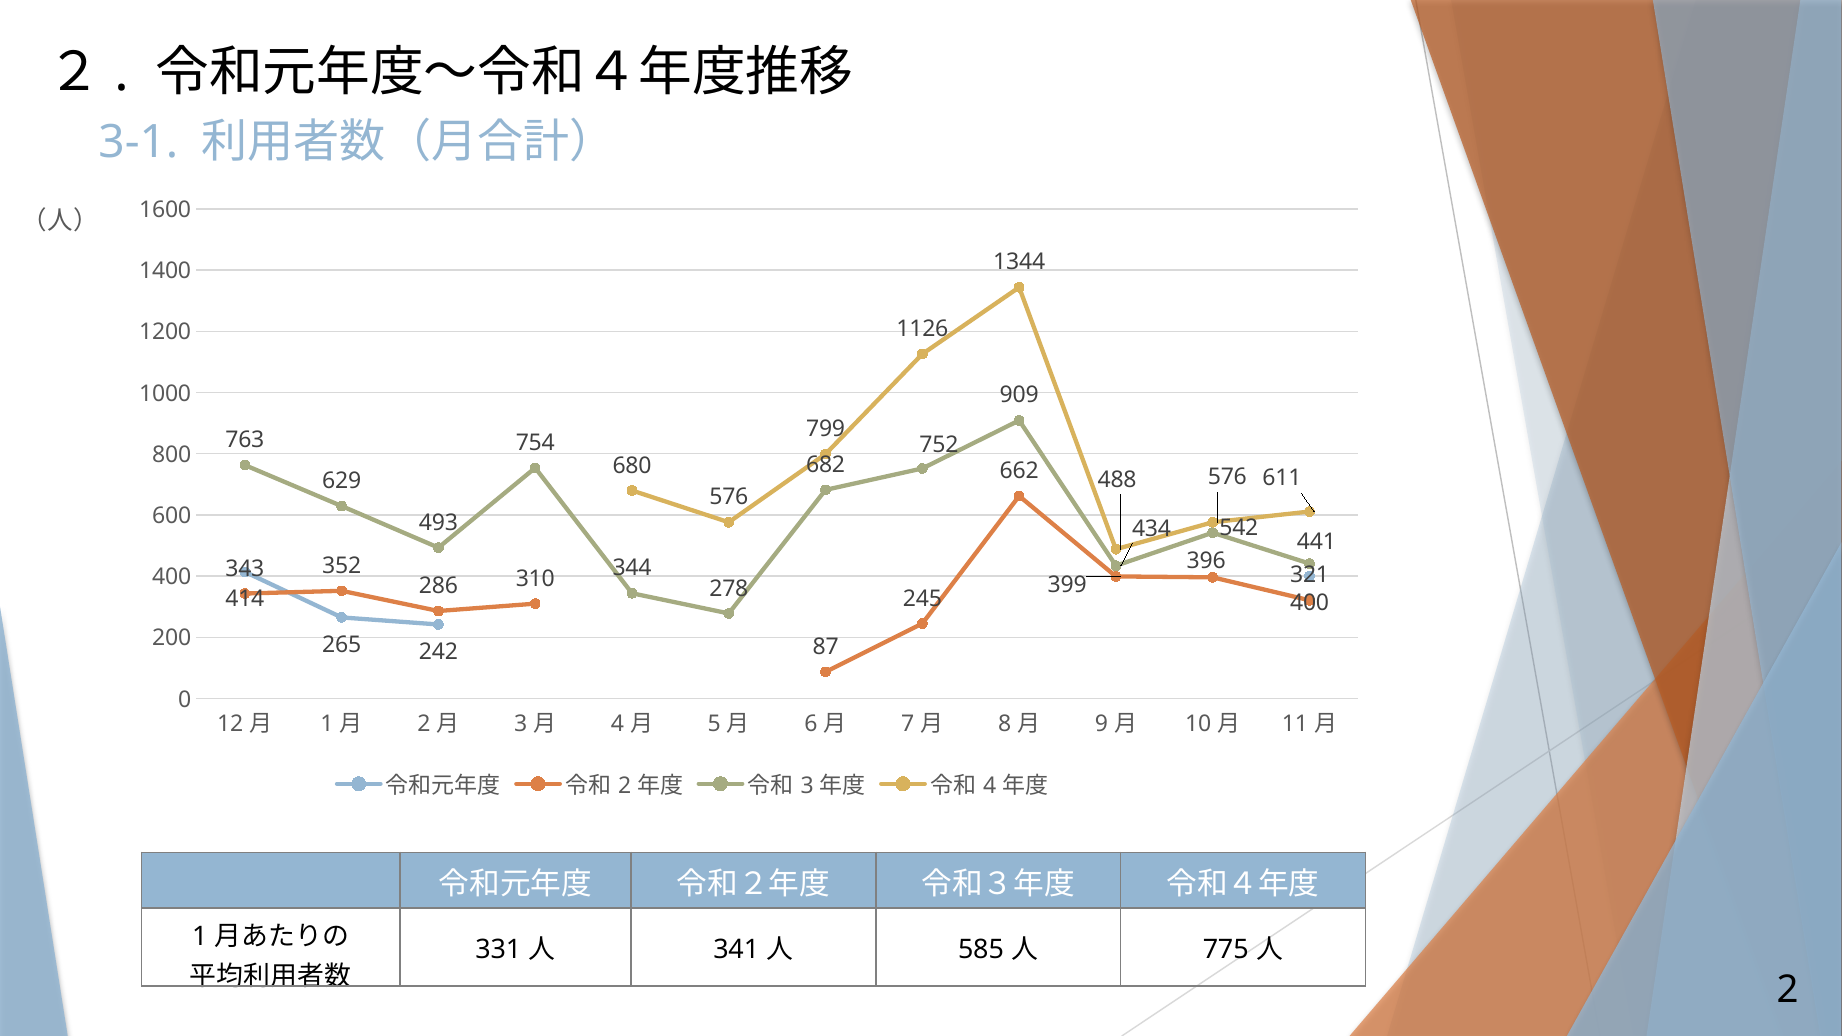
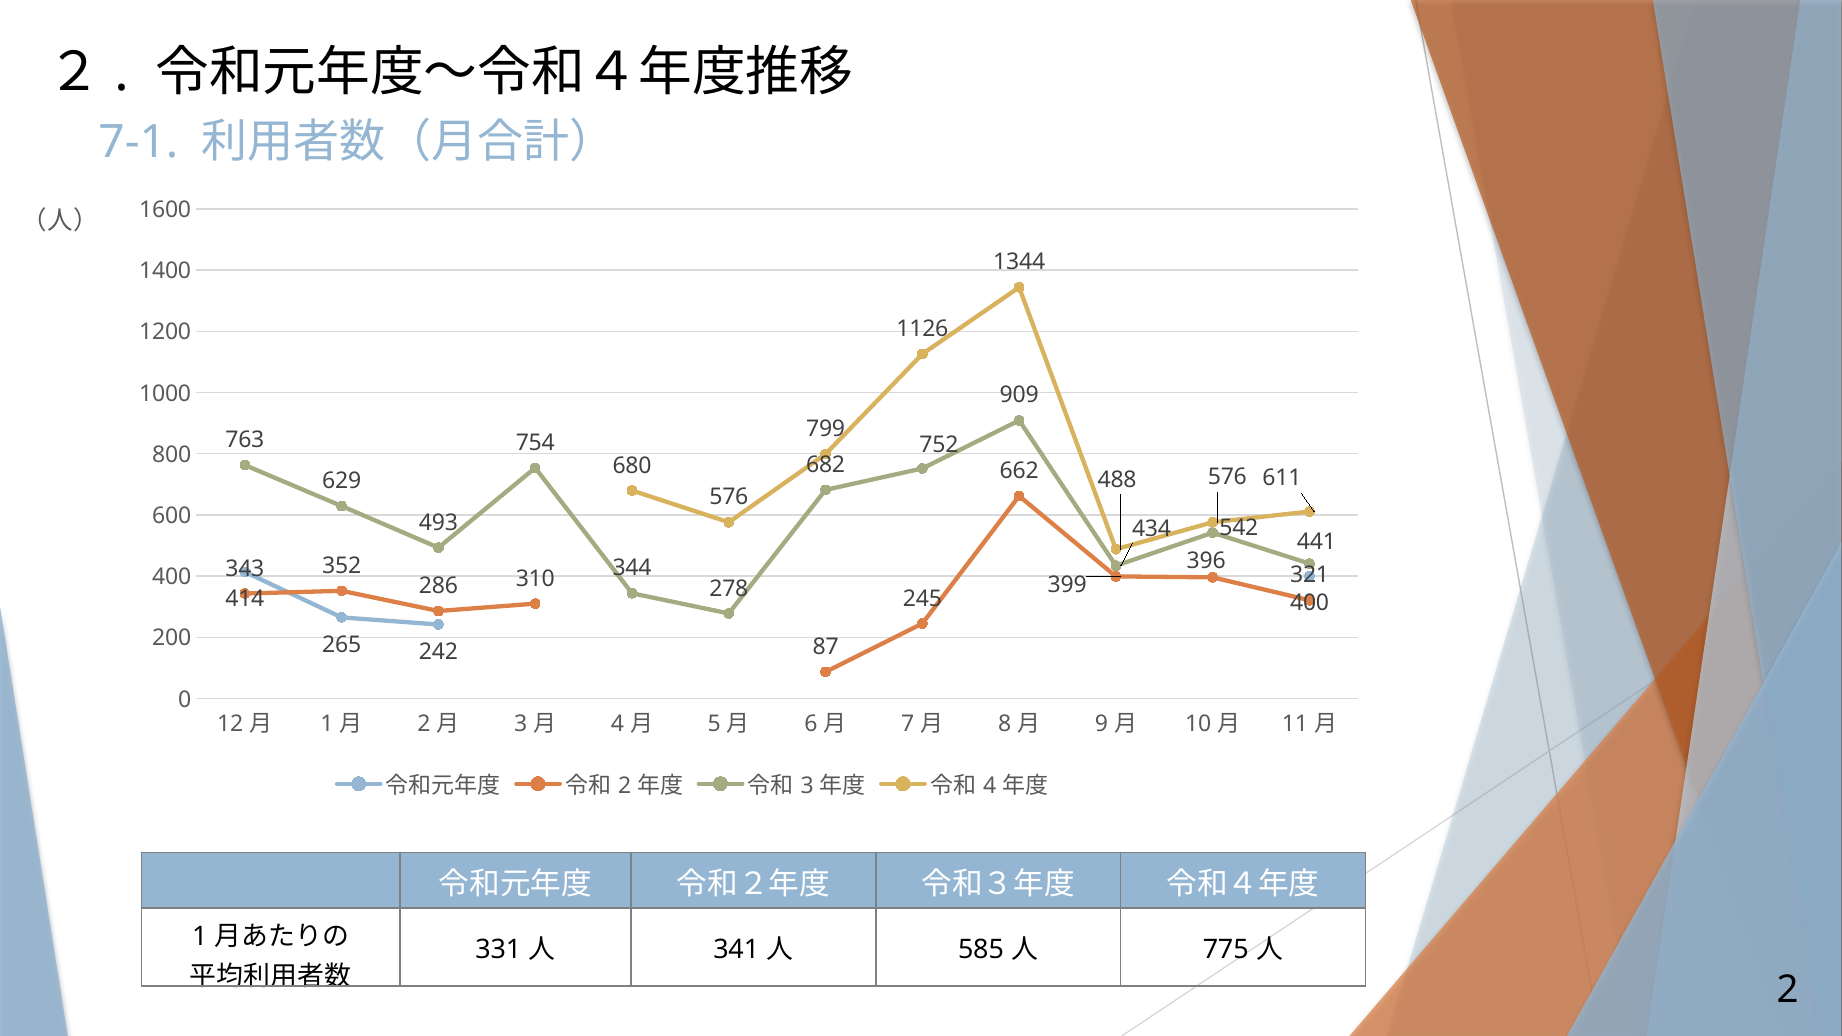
3-1: 3-1 -> 7-1
